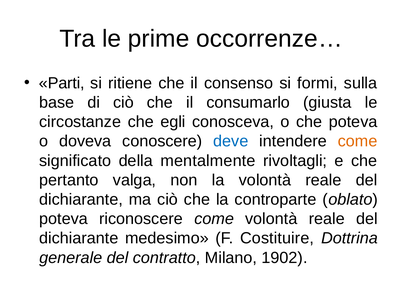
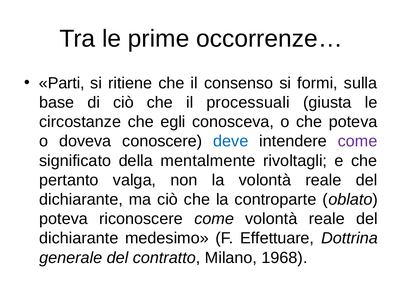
consumarlo: consumarlo -> processuali
come at (358, 142) colour: orange -> purple
Costituire: Costituire -> Effettuare
1902: 1902 -> 1968
